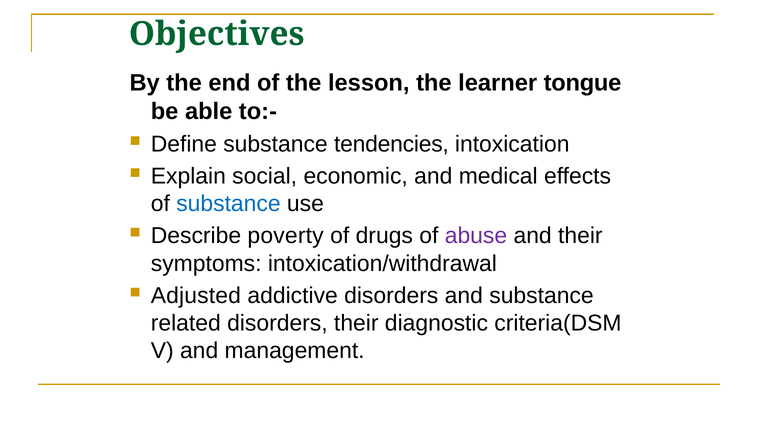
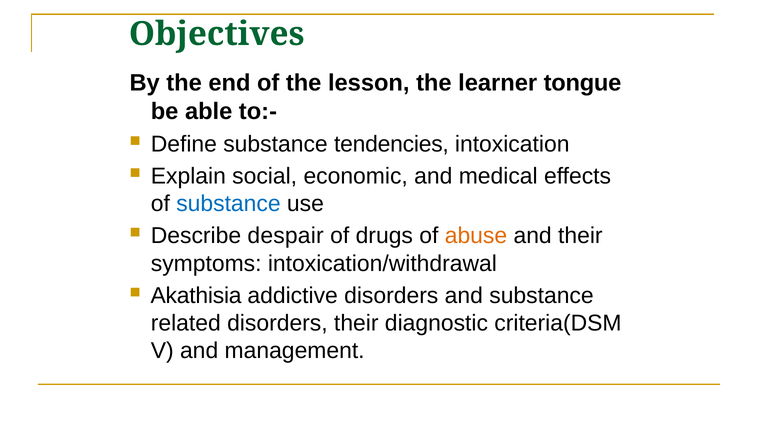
poverty: poverty -> despair
abuse colour: purple -> orange
Adjusted: Adjusted -> Akathisia
